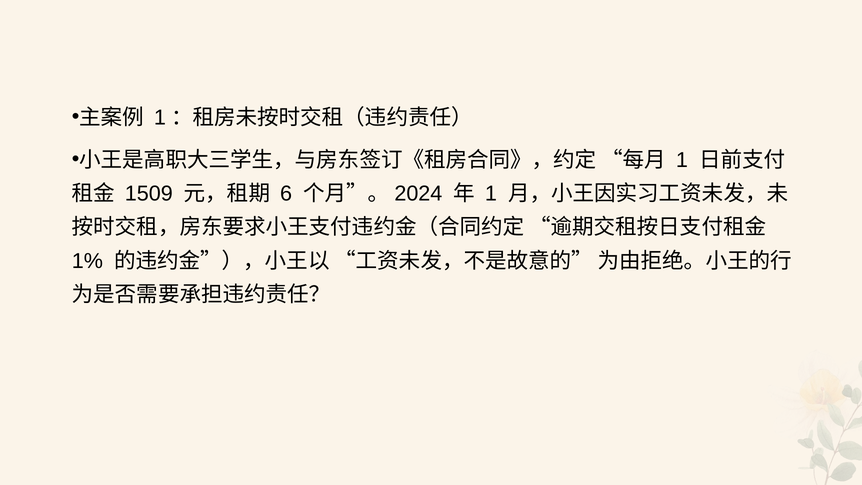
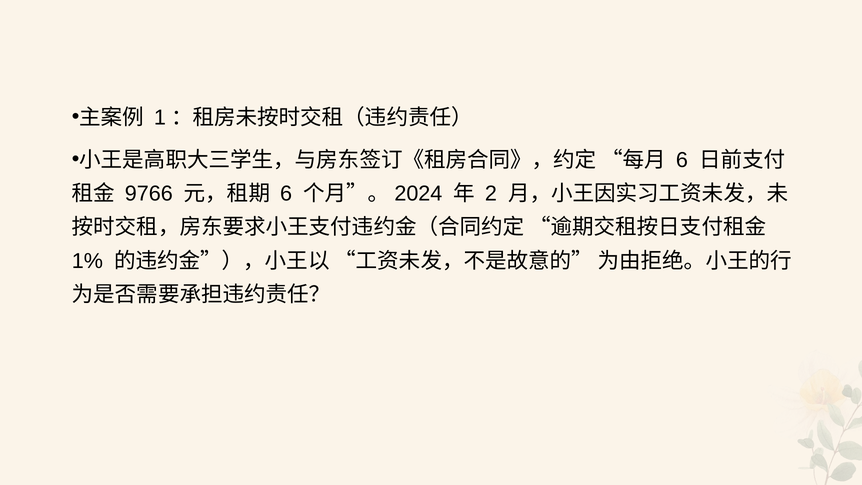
1 at (682, 160): 1 -> 6
1509: 1509 -> 9766
1 at (491, 194): 1 -> 2
